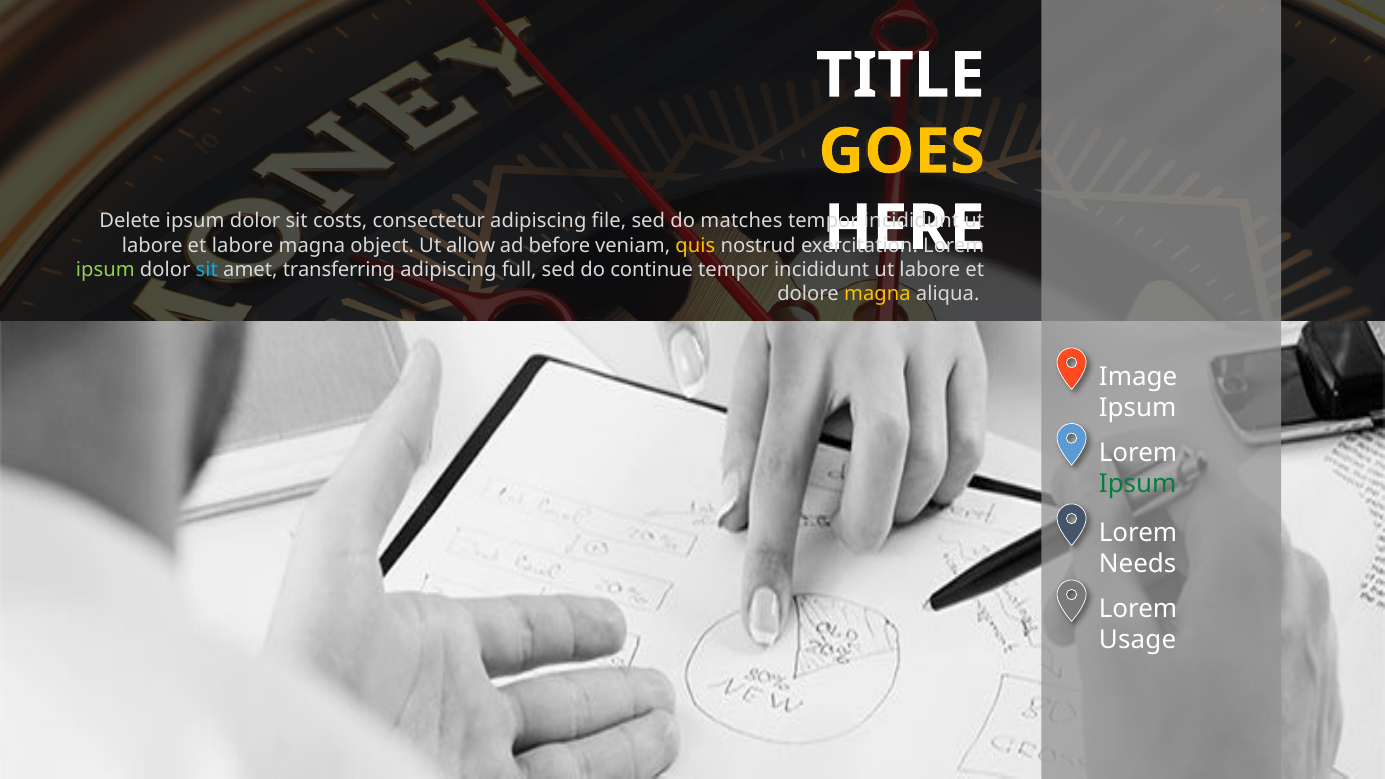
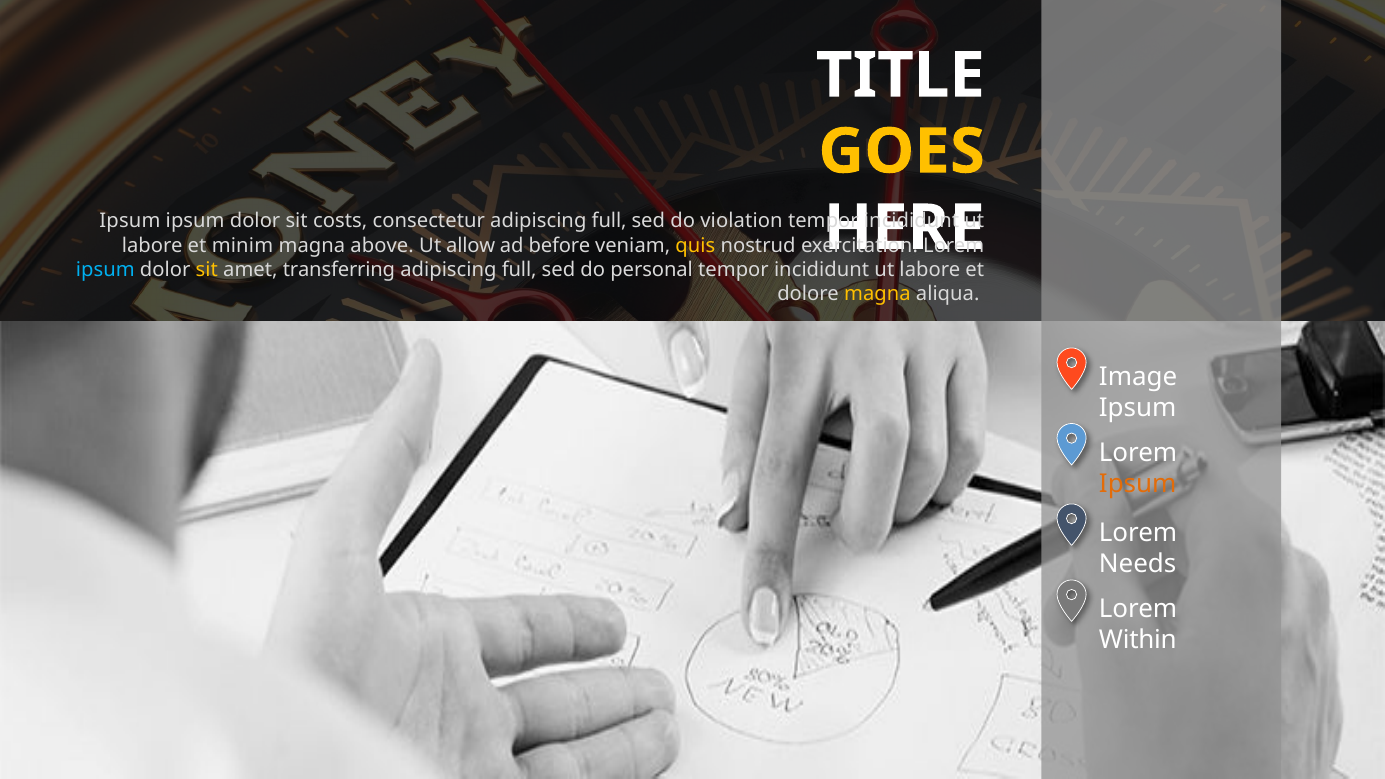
Delete at (130, 221): Delete -> Ipsum
consectetur adipiscing file: file -> full
matches: matches -> violation
et labore: labore -> minim
object: object -> above
ipsum at (105, 270) colour: light green -> light blue
sit at (207, 270) colour: light blue -> yellow
continue: continue -> personal
Ipsum at (1138, 484) colour: green -> orange
Usage: Usage -> Within
